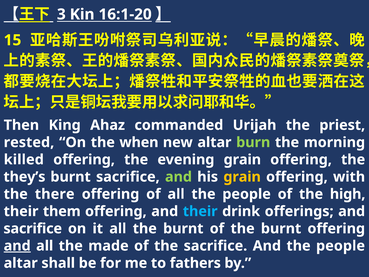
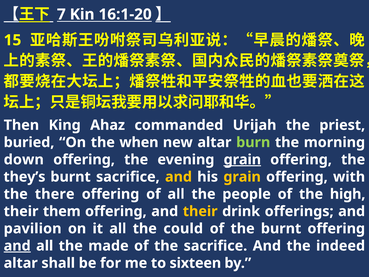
3: 3 -> 7
rested: rested -> buried
killed: killed -> down
grain at (242, 159) underline: none -> present
and at (178, 177) colour: light green -> yellow
their at (200, 211) colour: light blue -> yellow
sacrifice at (33, 228): sacrifice -> pavilion
all the burnt: burnt -> could
And the people: people -> indeed
fathers: fathers -> sixteen
